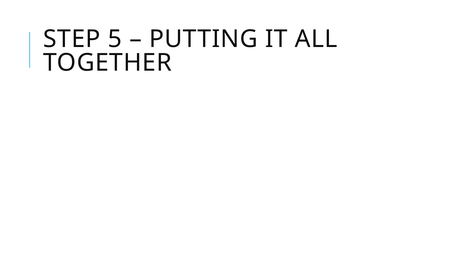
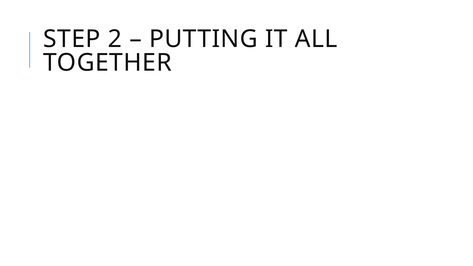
5: 5 -> 2
